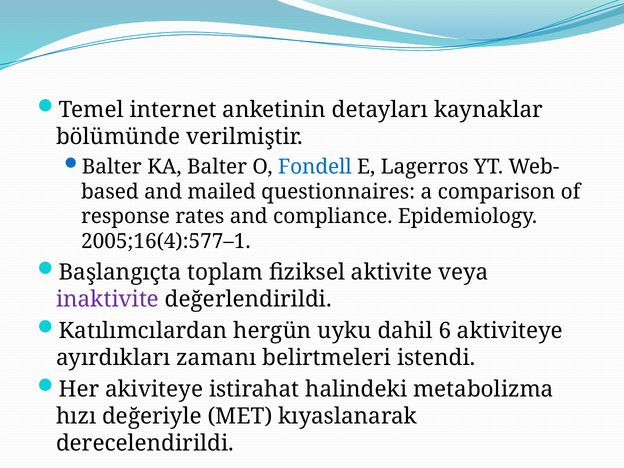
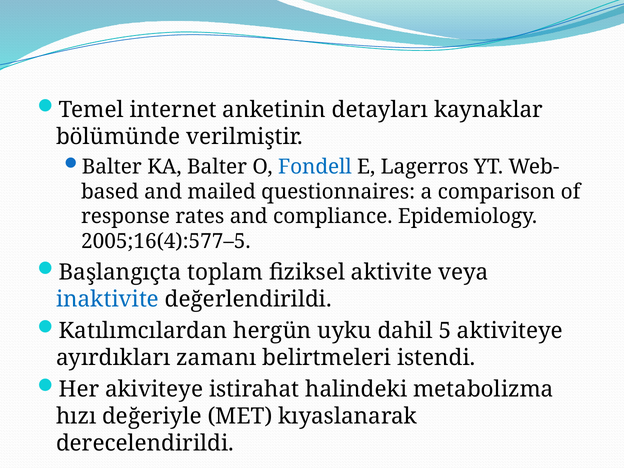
2005;16(4):577–1: 2005;16(4):577–1 -> 2005;16(4):577–5
inaktivite colour: purple -> blue
6: 6 -> 5
